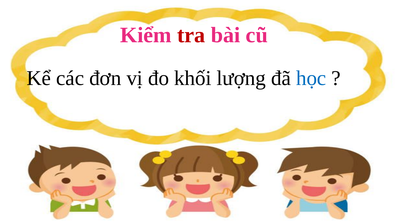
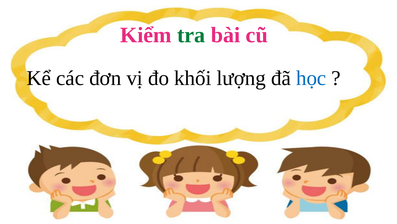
tra colour: red -> green
